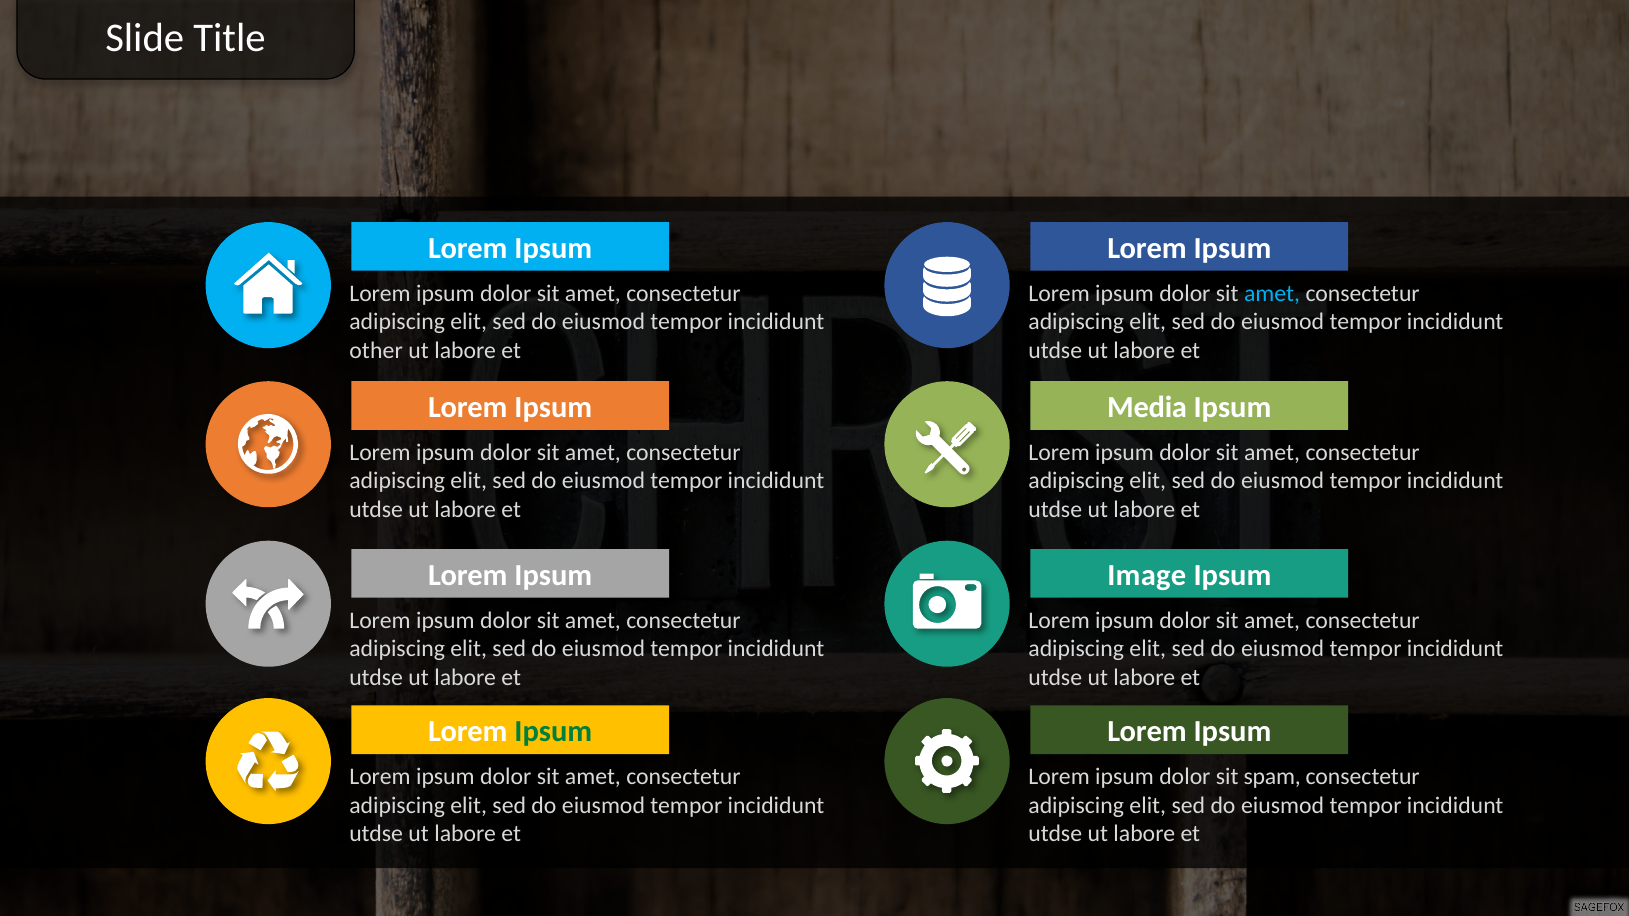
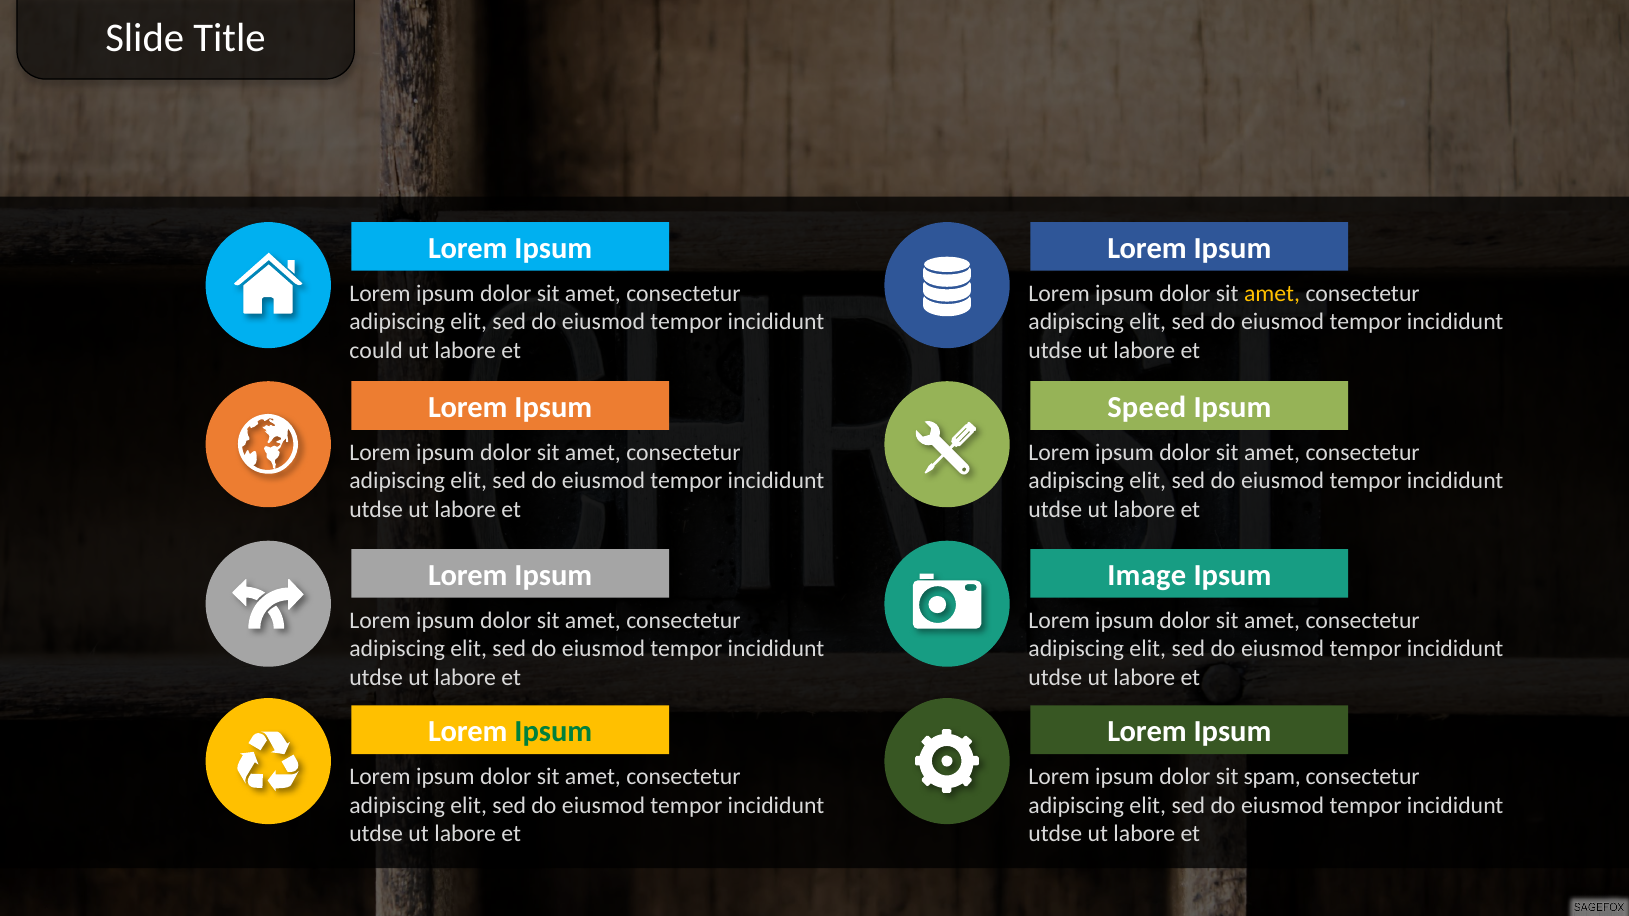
amet at (1272, 294) colour: light blue -> yellow
other: other -> could
Media: Media -> Speed
